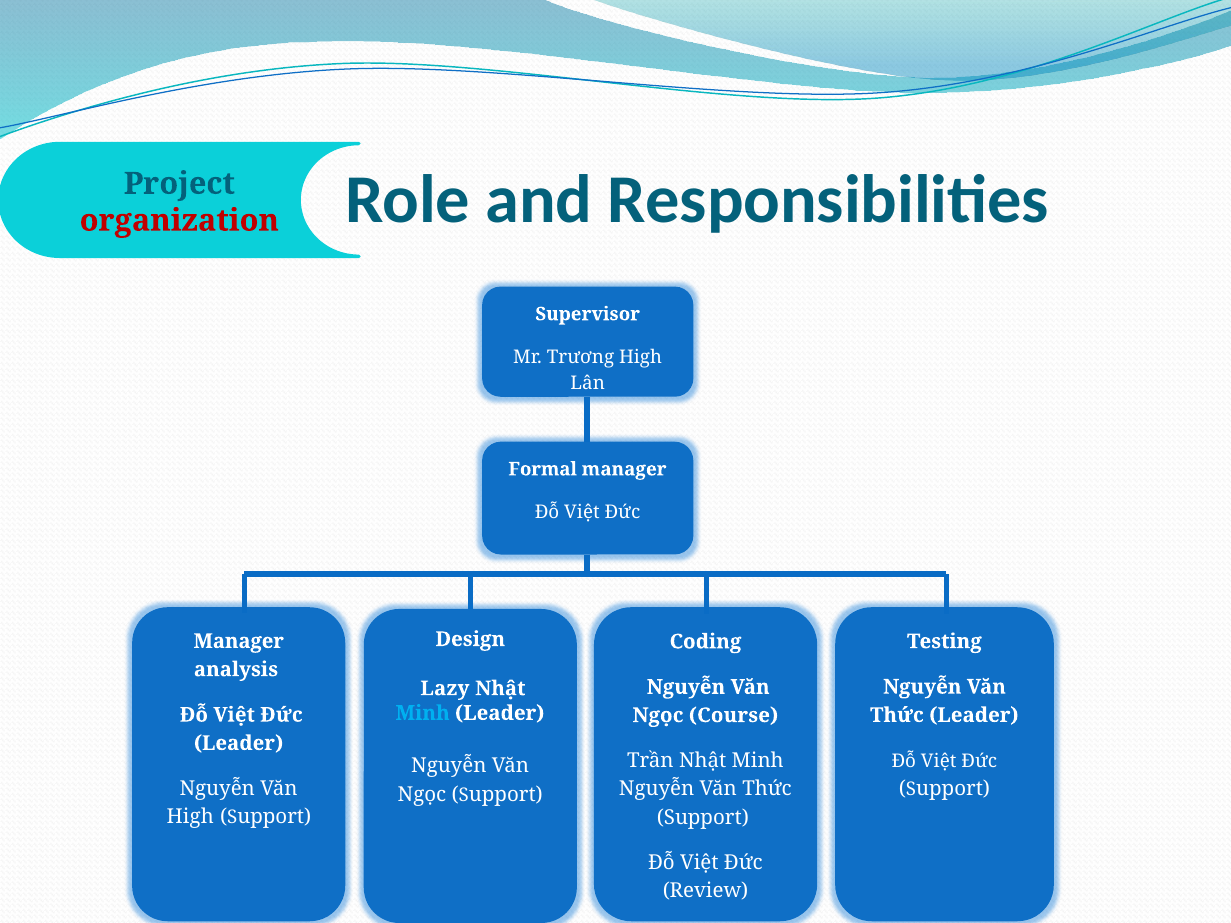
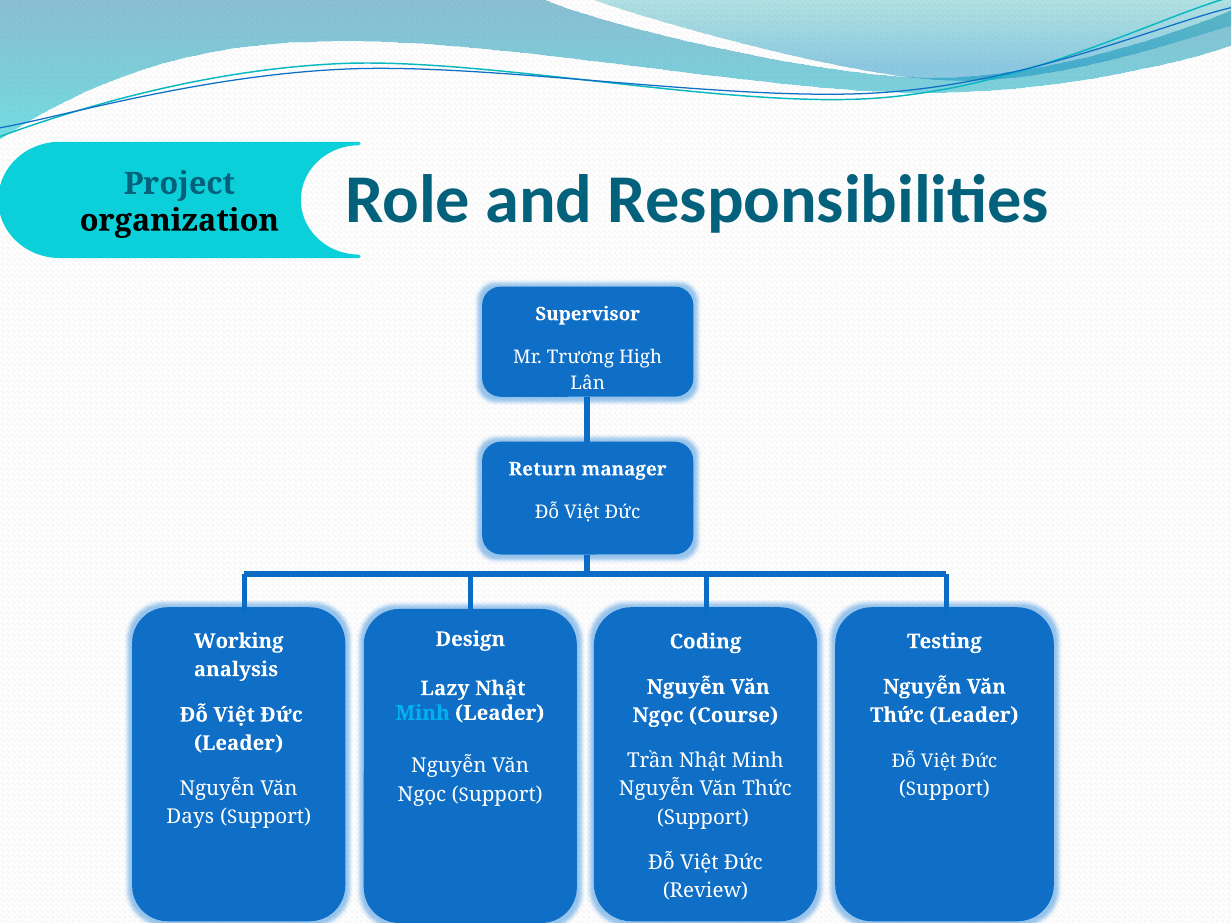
organization colour: red -> black
Formal: Formal -> Return
Manager at (239, 641): Manager -> Working
High at (190, 817): High -> Days
